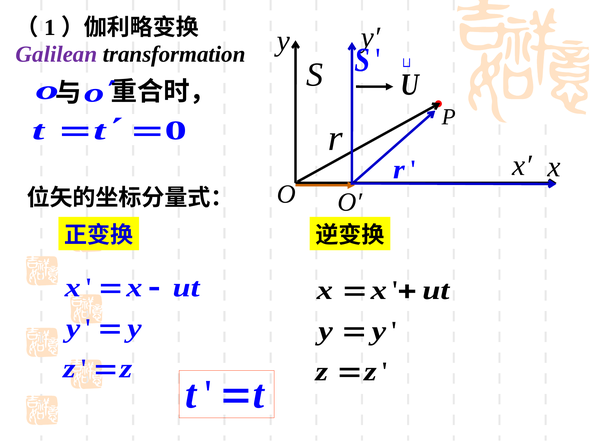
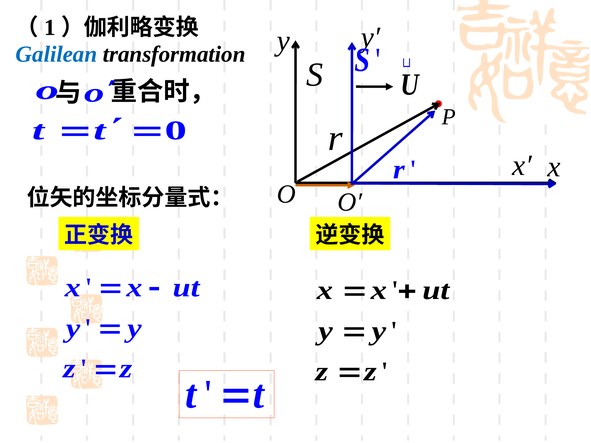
Galilean colour: purple -> blue
